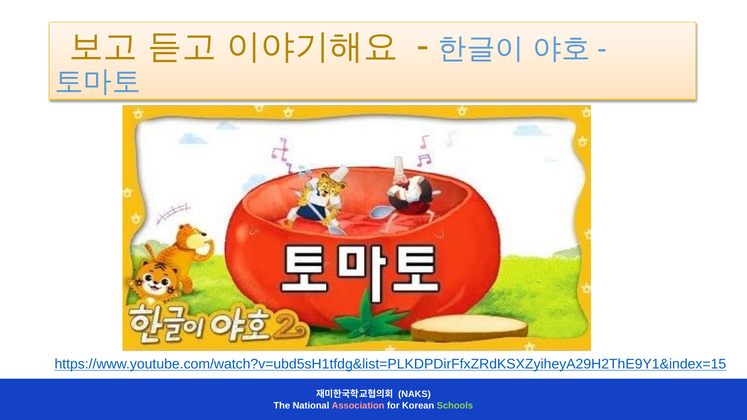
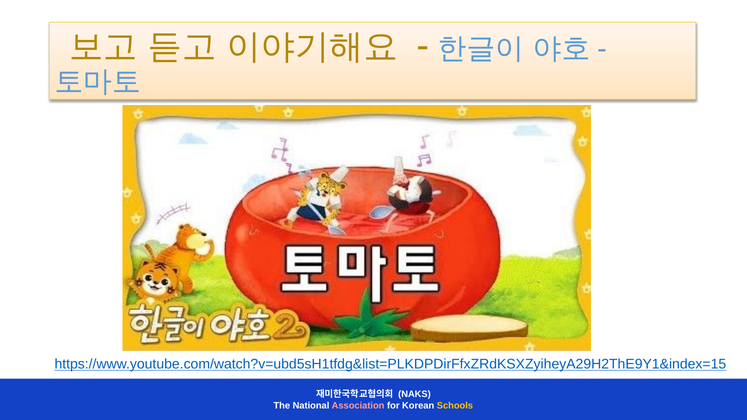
Schools colour: light green -> yellow
